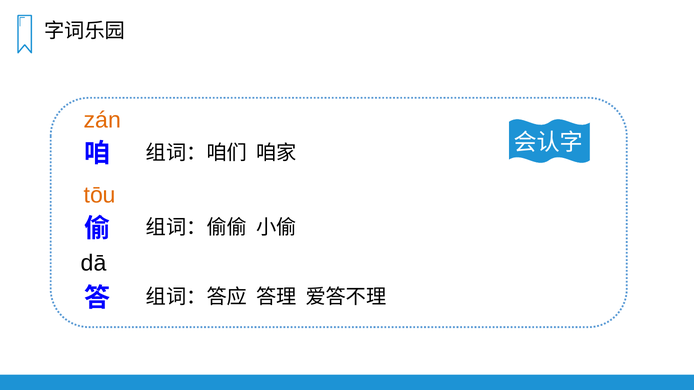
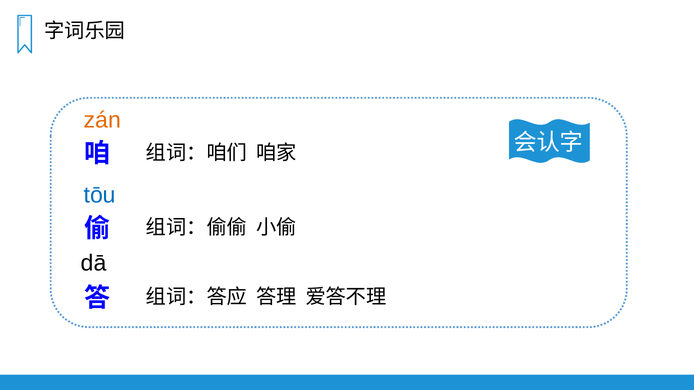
tōu colour: orange -> blue
